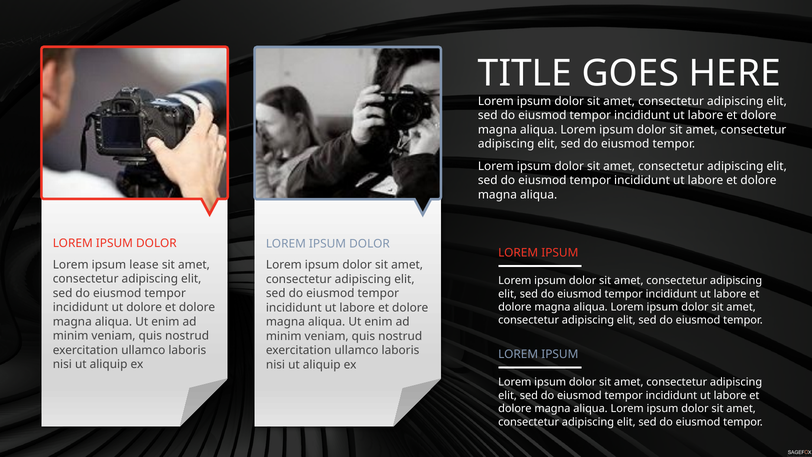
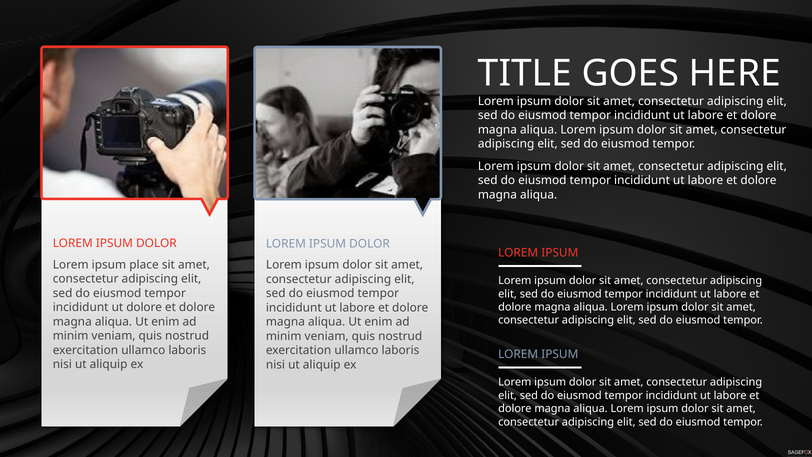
lease: lease -> place
